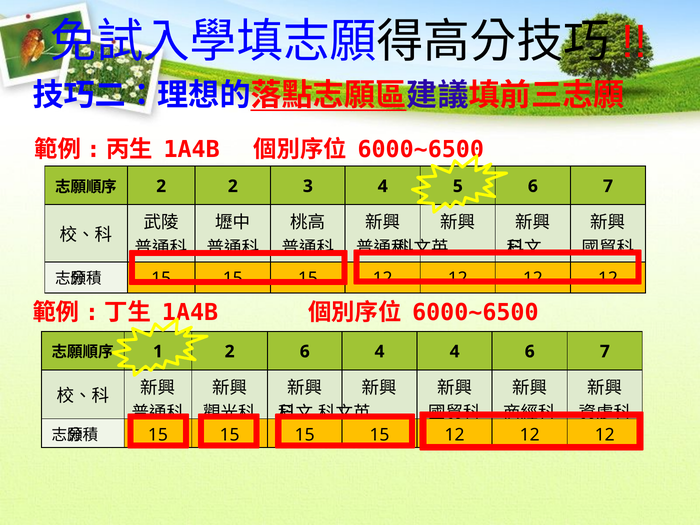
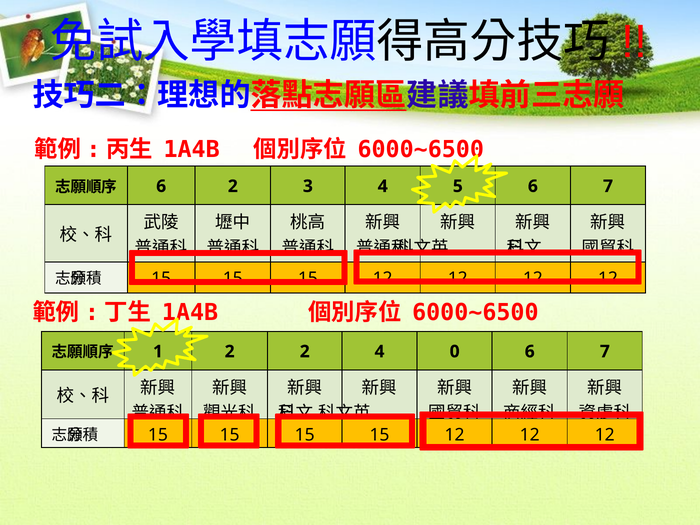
2 at (161, 186): 2 -> 6
2 6: 6 -> 2
4 4: 4 -> 0
